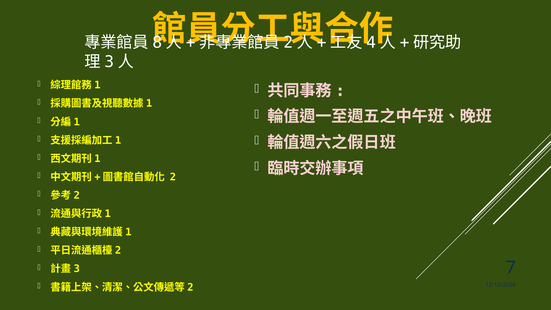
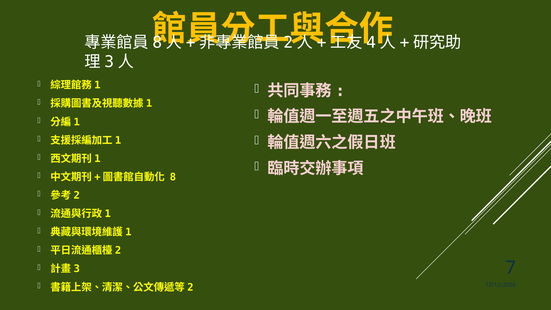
2: 2 -> 8
